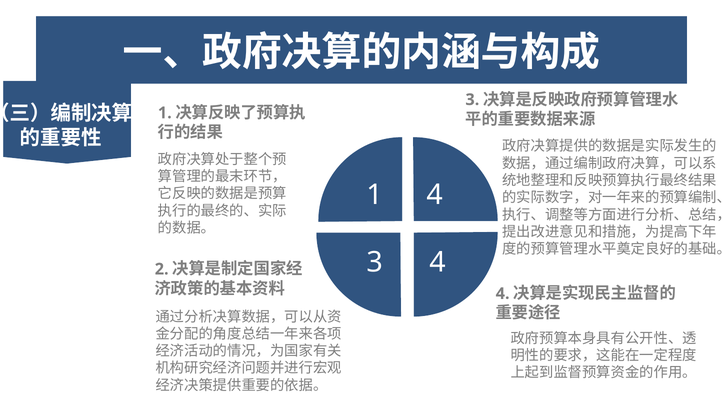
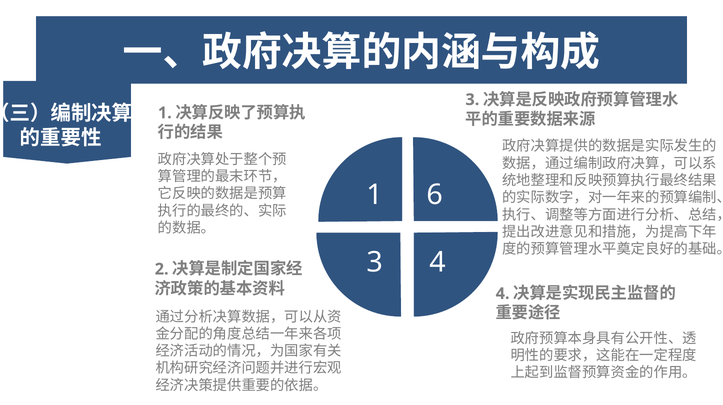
1 4: 4 -> 6
